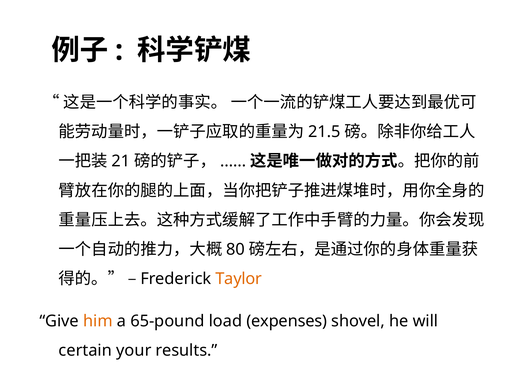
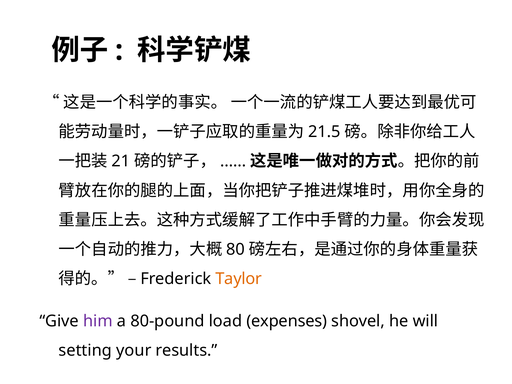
him colour: orange -> purple
65-pound: 65-pound -> 80-pound
certain: certain -> setting
